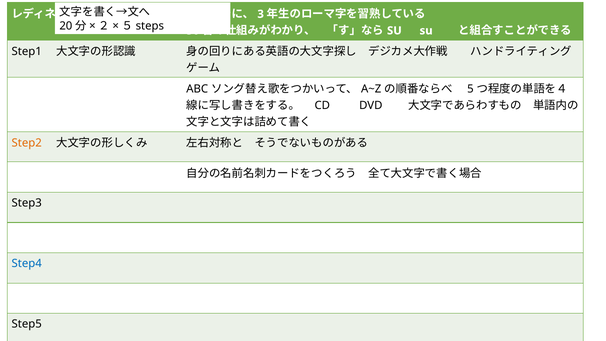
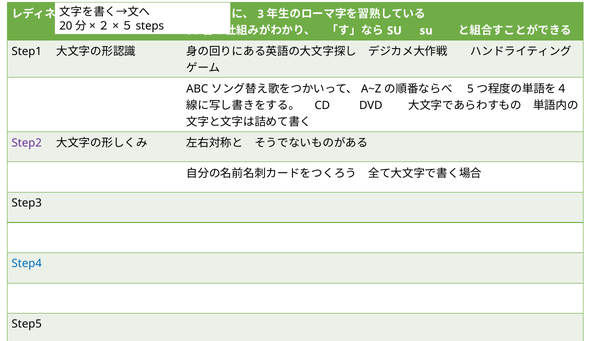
Step2 colour: orange -> purple
